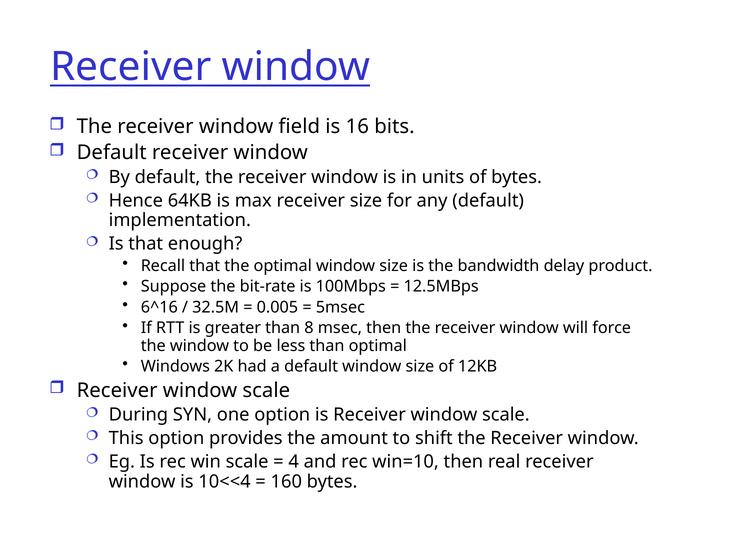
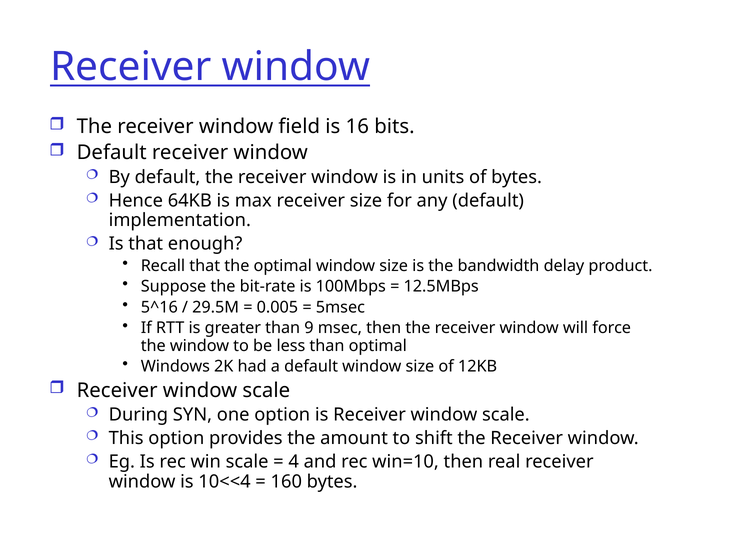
6^16: 6^16 -> 5^16
32.5M: 32.5M -> 29.5M
8: 8 -> 9
